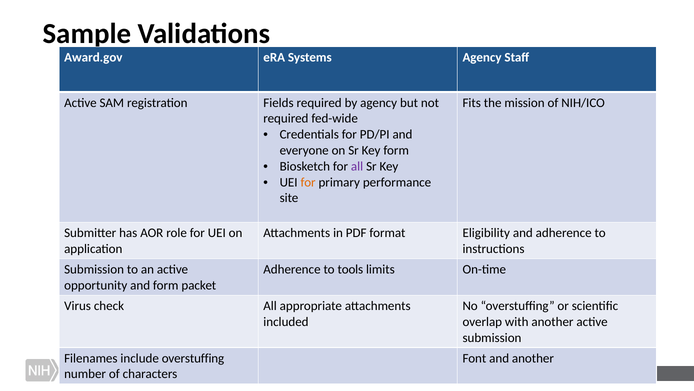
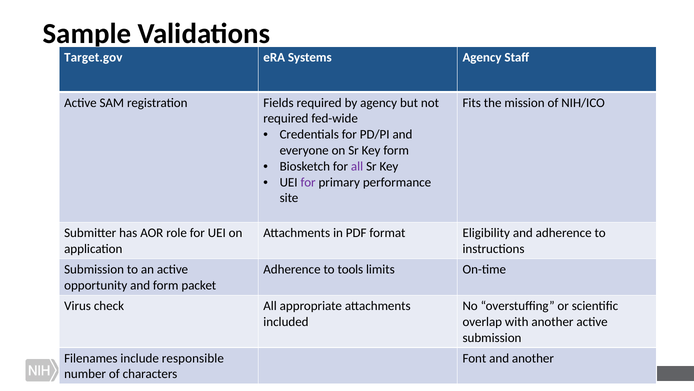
Award.gov: Award.gov -> Target.gov
for at (308, 182) colour: orange -> purple
include overstuffing: overstuffing -> responsible
